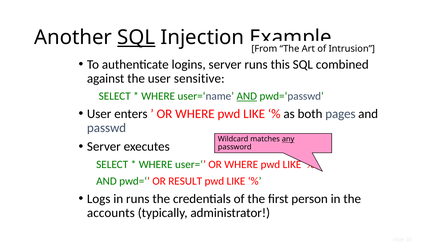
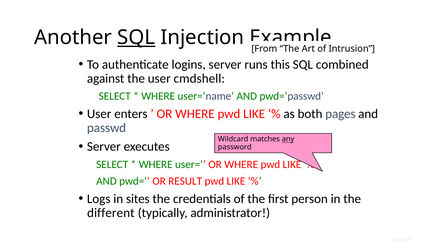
sensitive: sensitive -> cmdshell
AND at (247, 96) underline: present -> none
in runs: runs -> sites
accounts: accounts -> different
